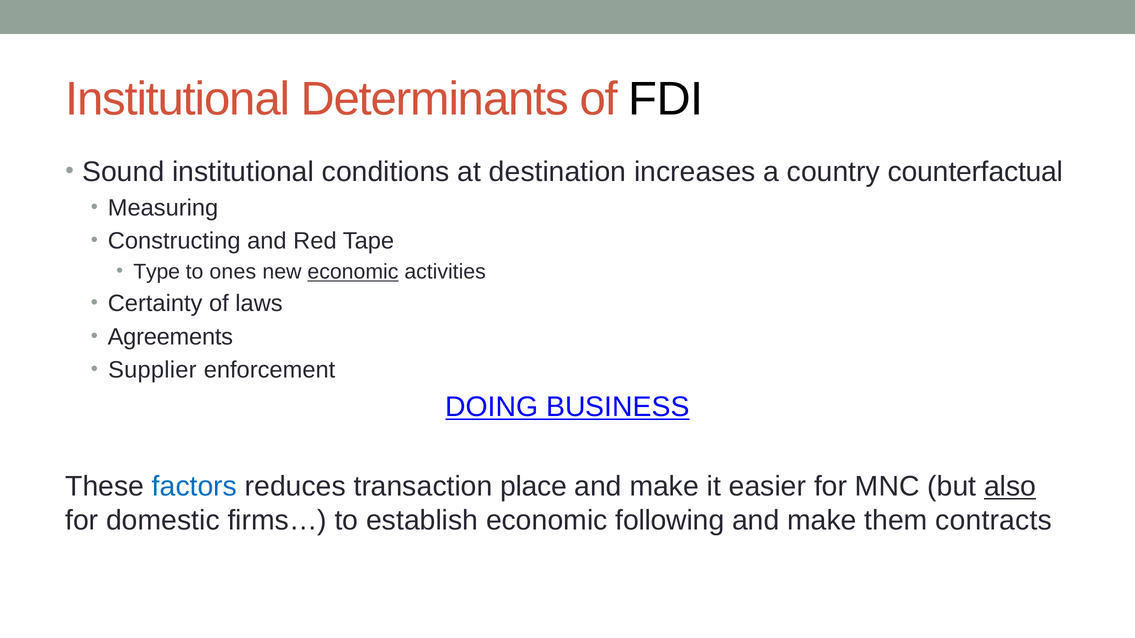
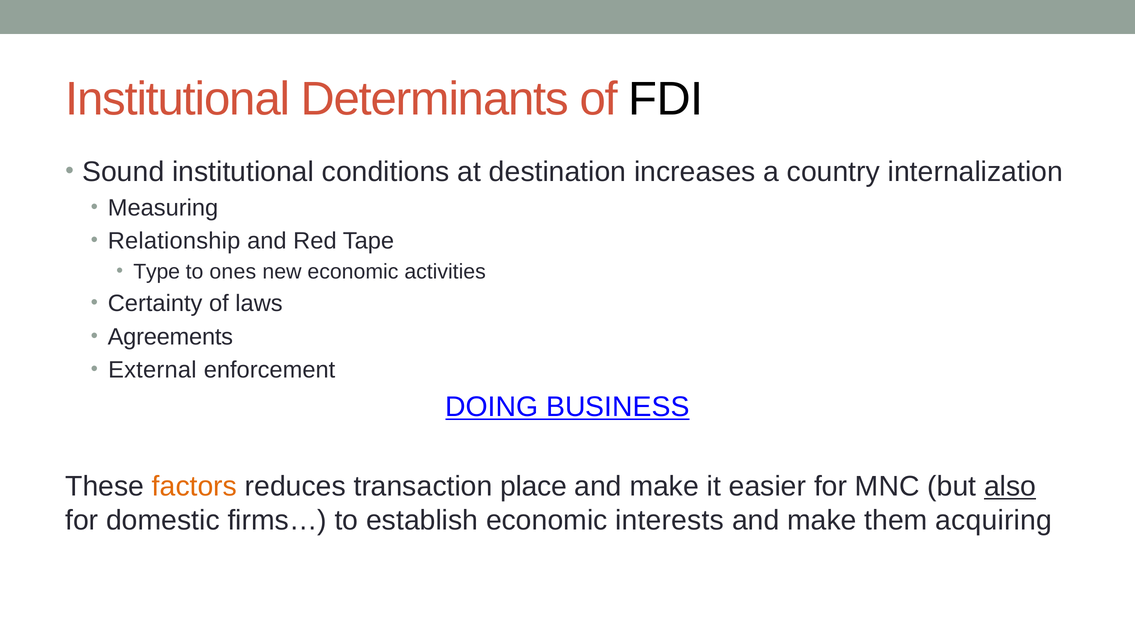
counterfactual: counterfactual -> internalization
Constructing: Constructing -> Relationship
economic at (353, 272) underline: present -> none
Supplier: Supplier -> External
factors colour: blue -> orange
following: following -> interests
contracts: contracts -> acquiring
